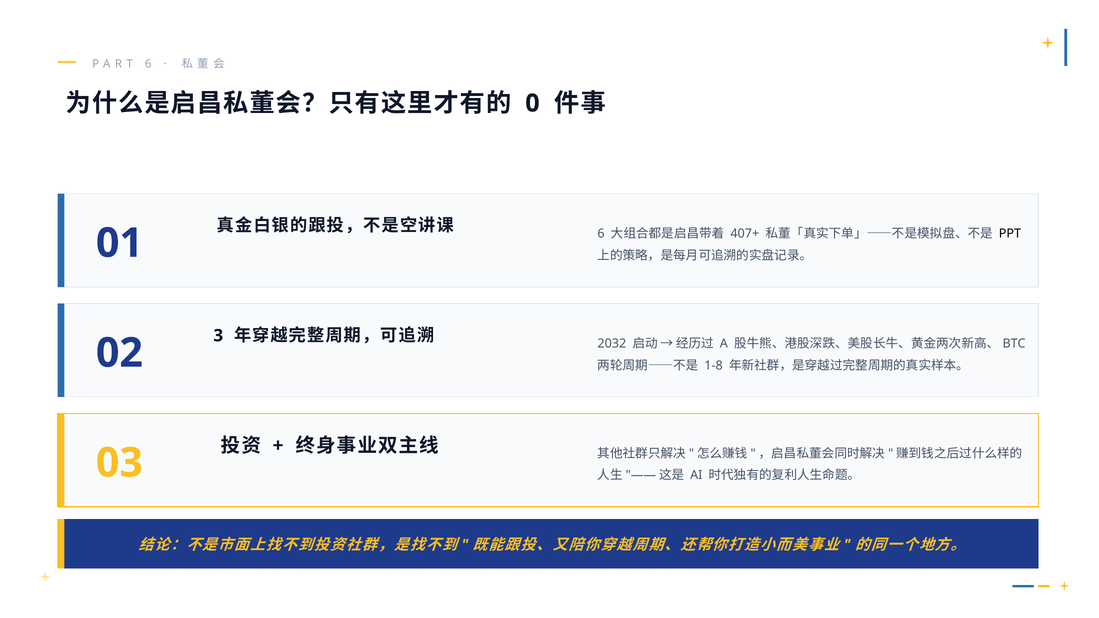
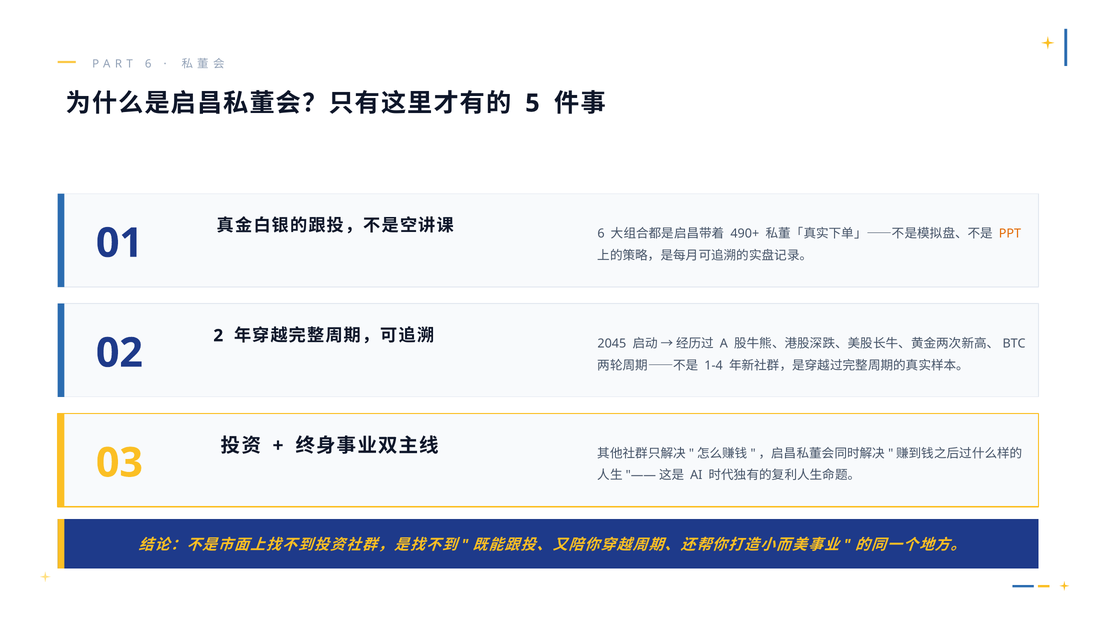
0: 0 -> 5
407+: 407+ -> 490+
PPT colour: black -> orange
3: 3 -> 2
2032: 2032 -> 2045
1-8: 1-8 -> 1-4
